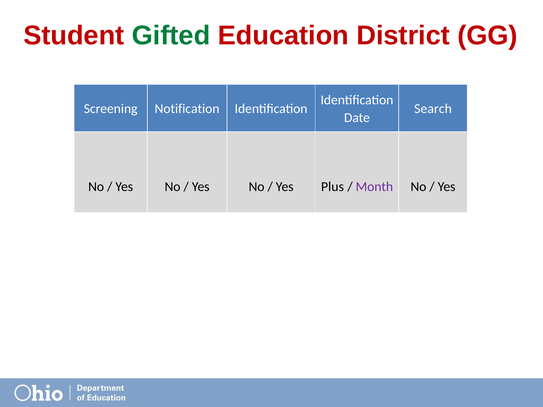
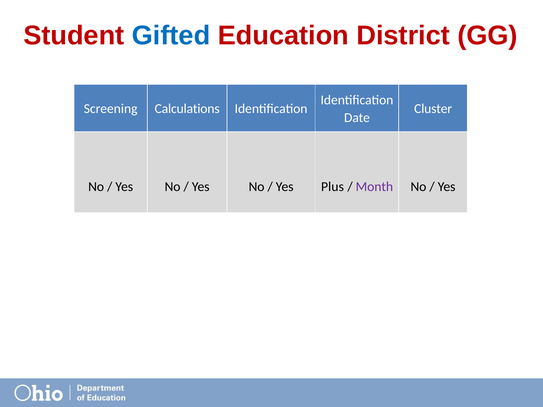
Gifted colour: green -> blue
Notification: Notification -> Calculations
Search: Search -> Cluster
